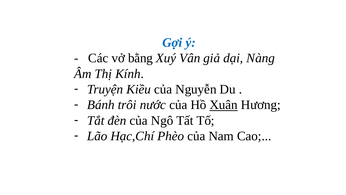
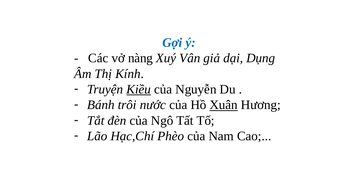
bằng: bằng -> nàng
Nàng: Nàng -> Dụng
Kiều underline: none -> present
